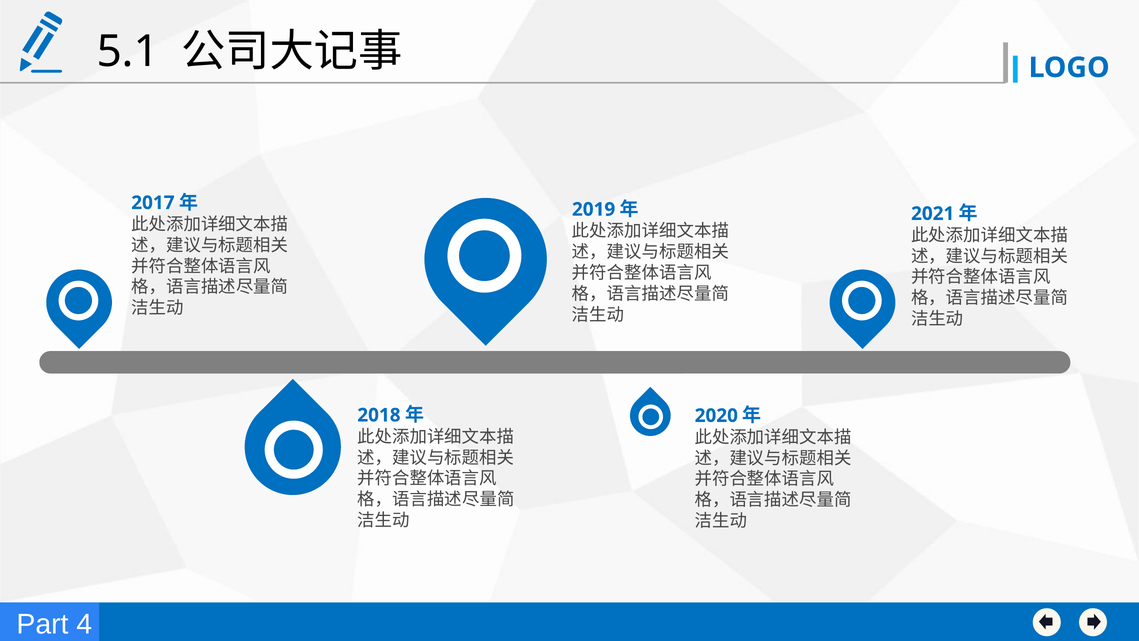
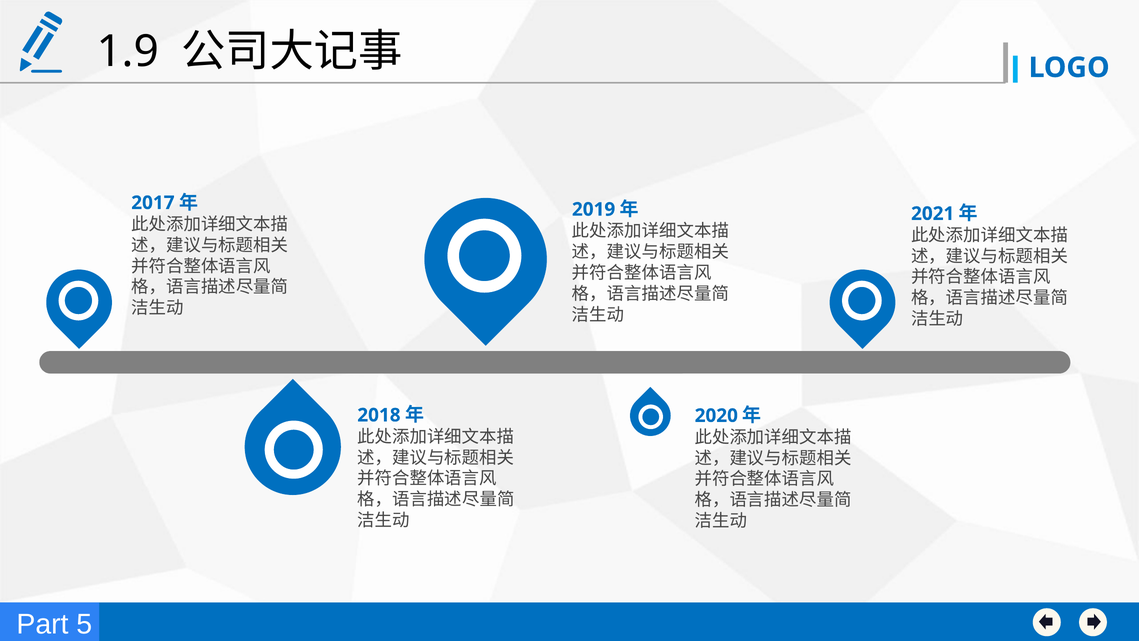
5.1: 5.1 -> 1.9
4: 4 -> 5
